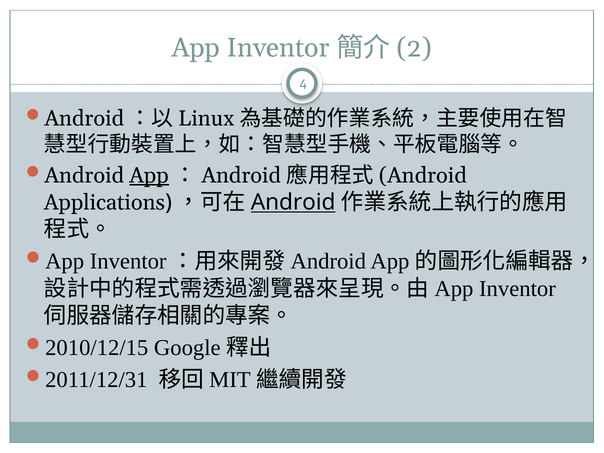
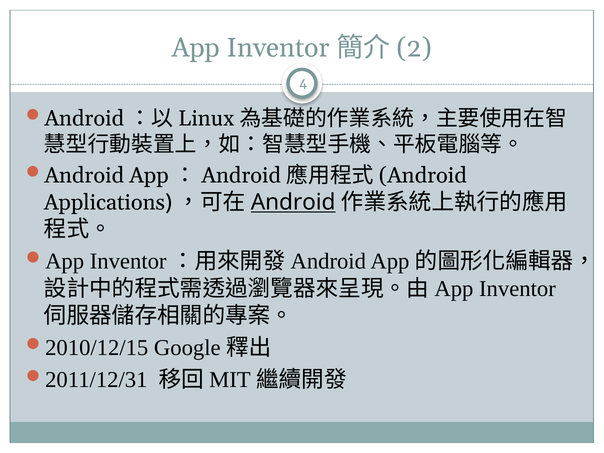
App at (149, 175) underline: present -> none
